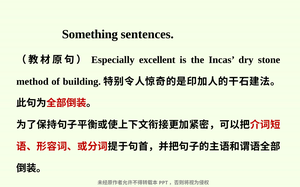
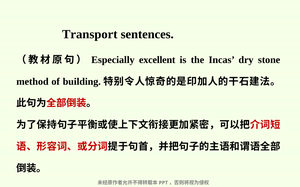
Something: Something -> Transport
